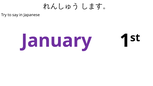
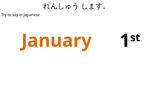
January colour: purple -> orange
